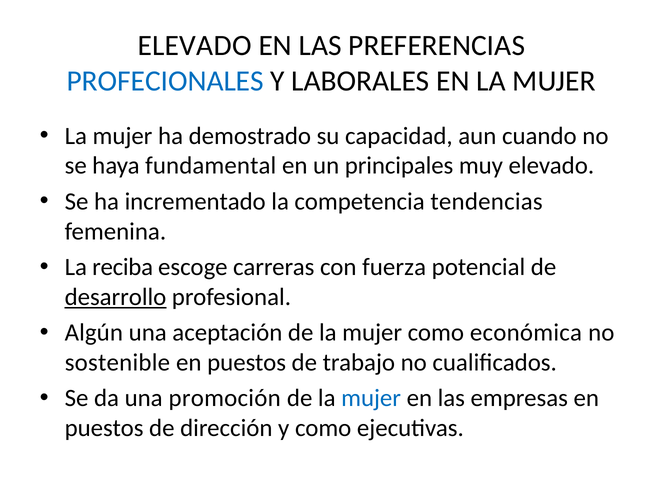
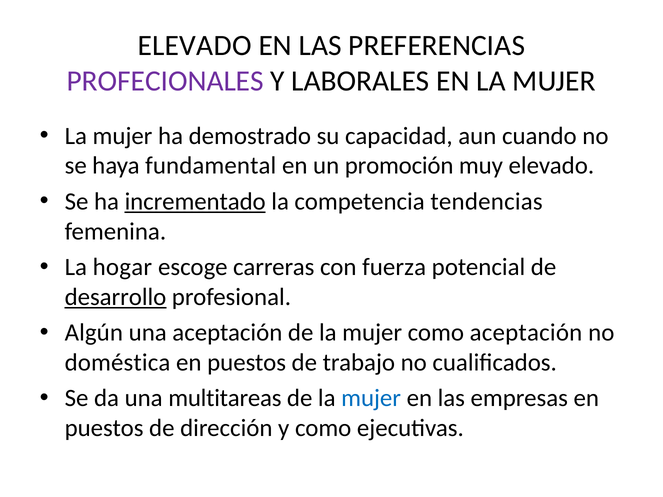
PROFECIONALES colour: blue -> purple
principales: principales -> promoción
incrementado underline: none -> present
reciba: reciba -> hogar
como económica: económica -> aceptación
sostenible: sostenible -> doméstica
promoción: promoción -> multitareas
